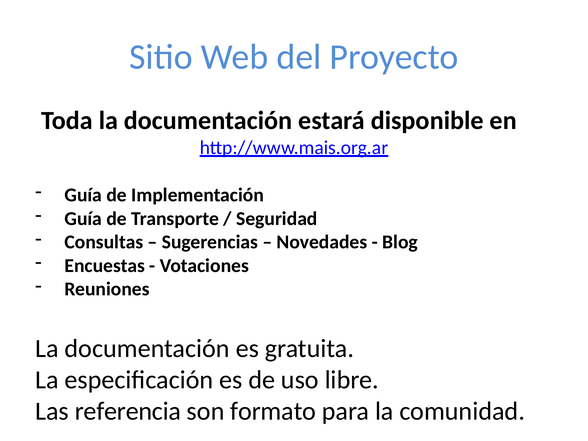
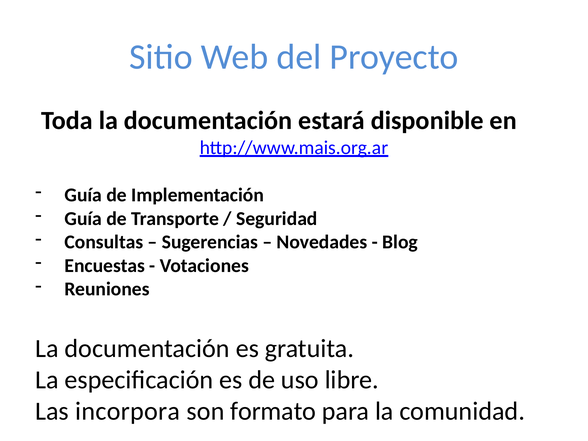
referencia: referencia -> incorpora
